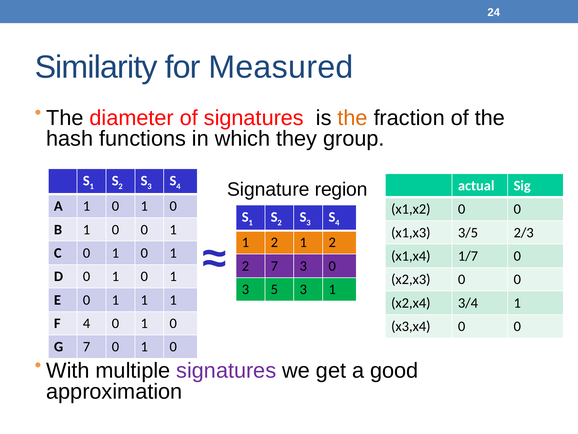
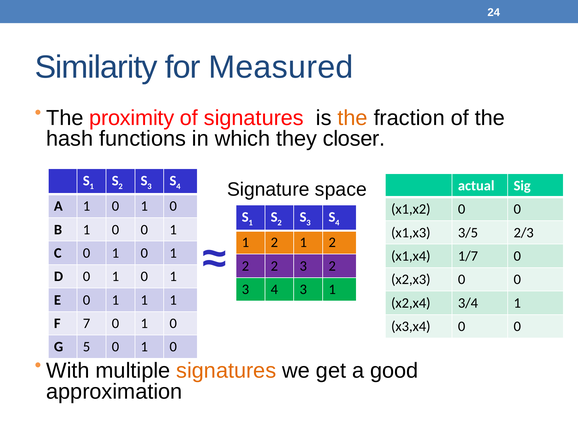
diameter: diameter -> proximity
group: group -> closer
region: region -> space
7 at (274, 266): 7 -> 2
3 0: 0 -> 2
3 5: 5 -> 4
F 4: 4 -> 7
G 7: 7 -> 5
signatures at (226, 370) colour: purple -> orange
